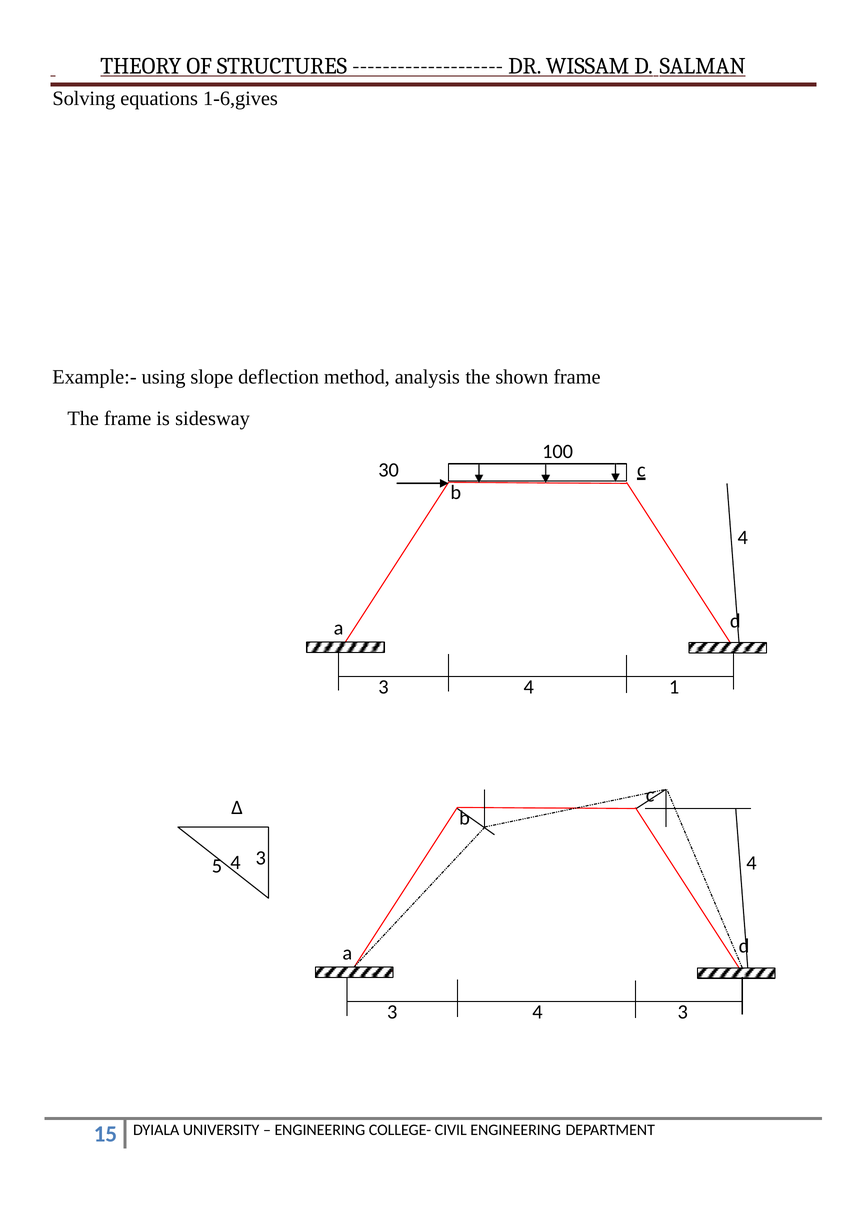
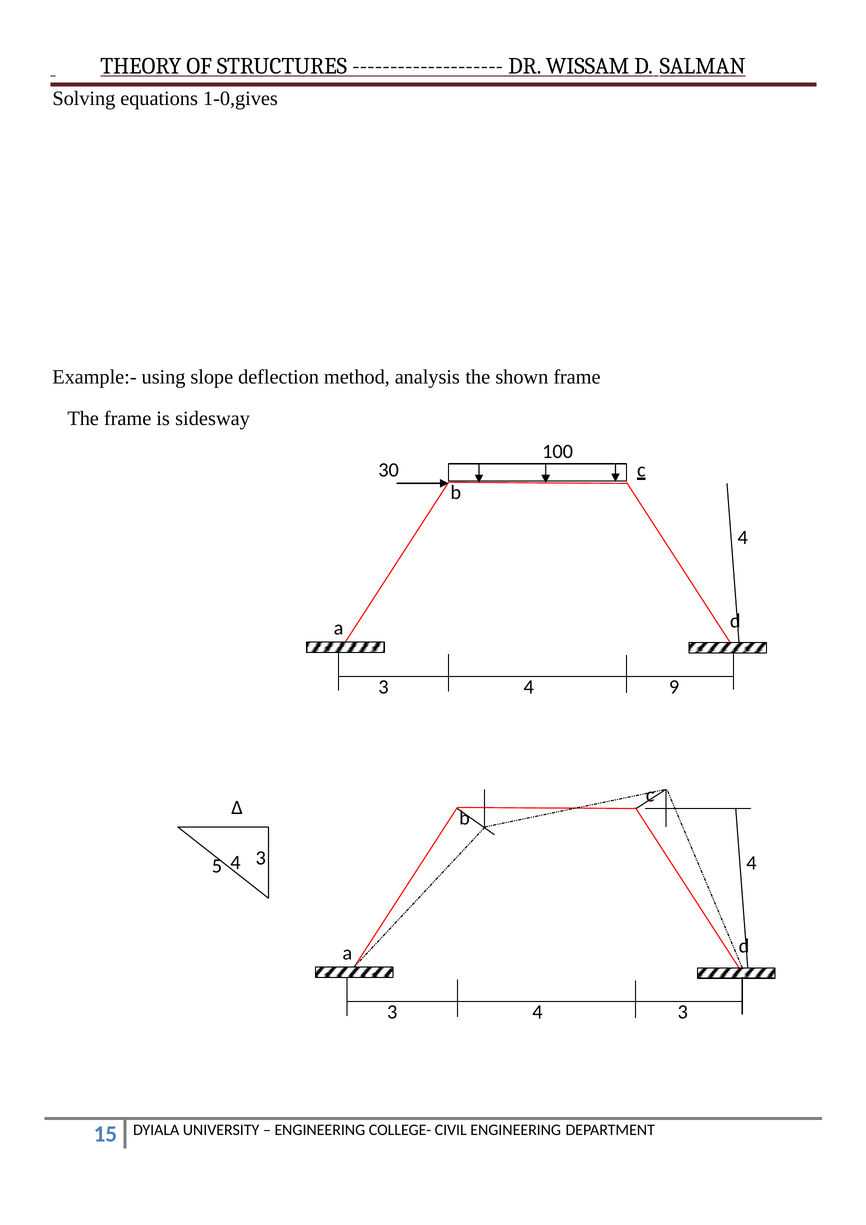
1-6,gives: 1-6,gives -> 1-0,gives
1: 1 -> 9
